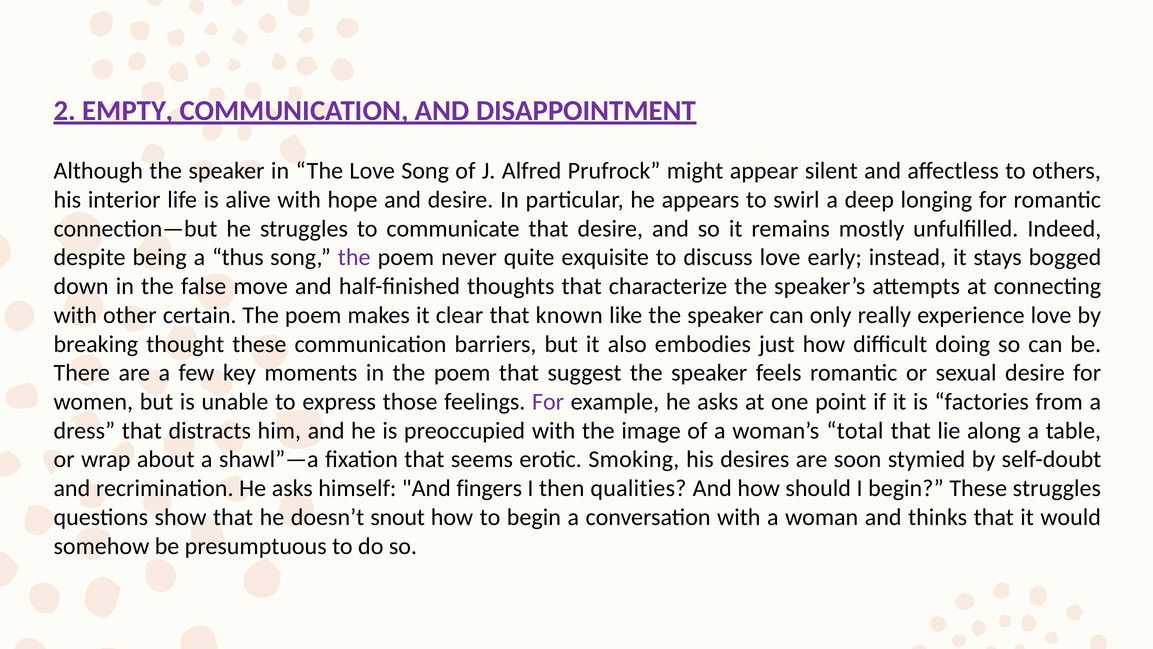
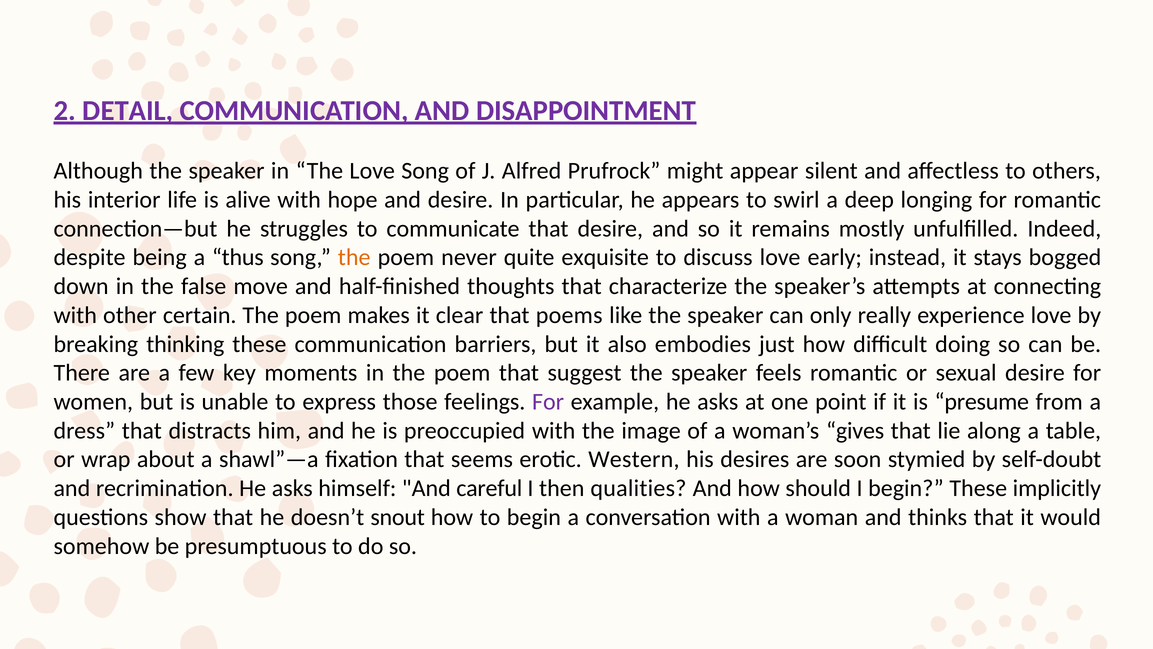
EMPTY: EMPTY -> DETAIL
the at (354, 257) colour: purple -> orange
known: known -> poems
thought: thought -> thinking
factories: factories -> presume
total: total -> gives
Smoking: Smoking -> Western
fingers: fingers -> careful
These struggles: struggles -> implicitly
